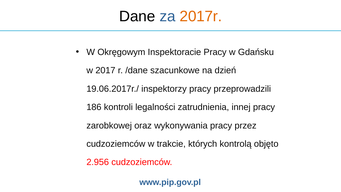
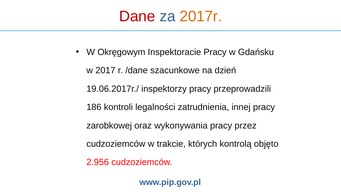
Dane colour: black -> red
